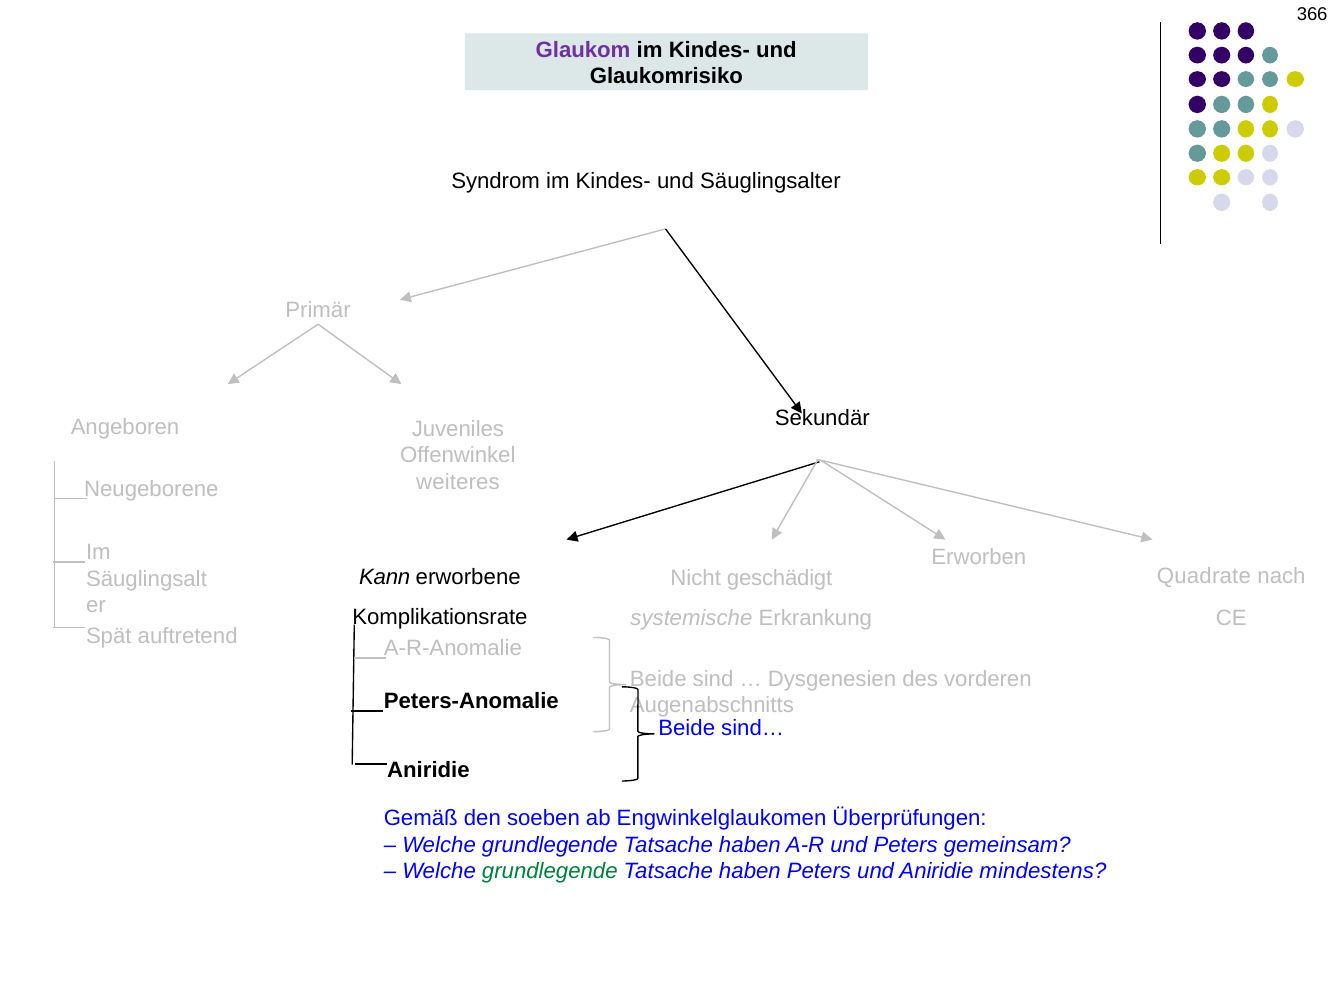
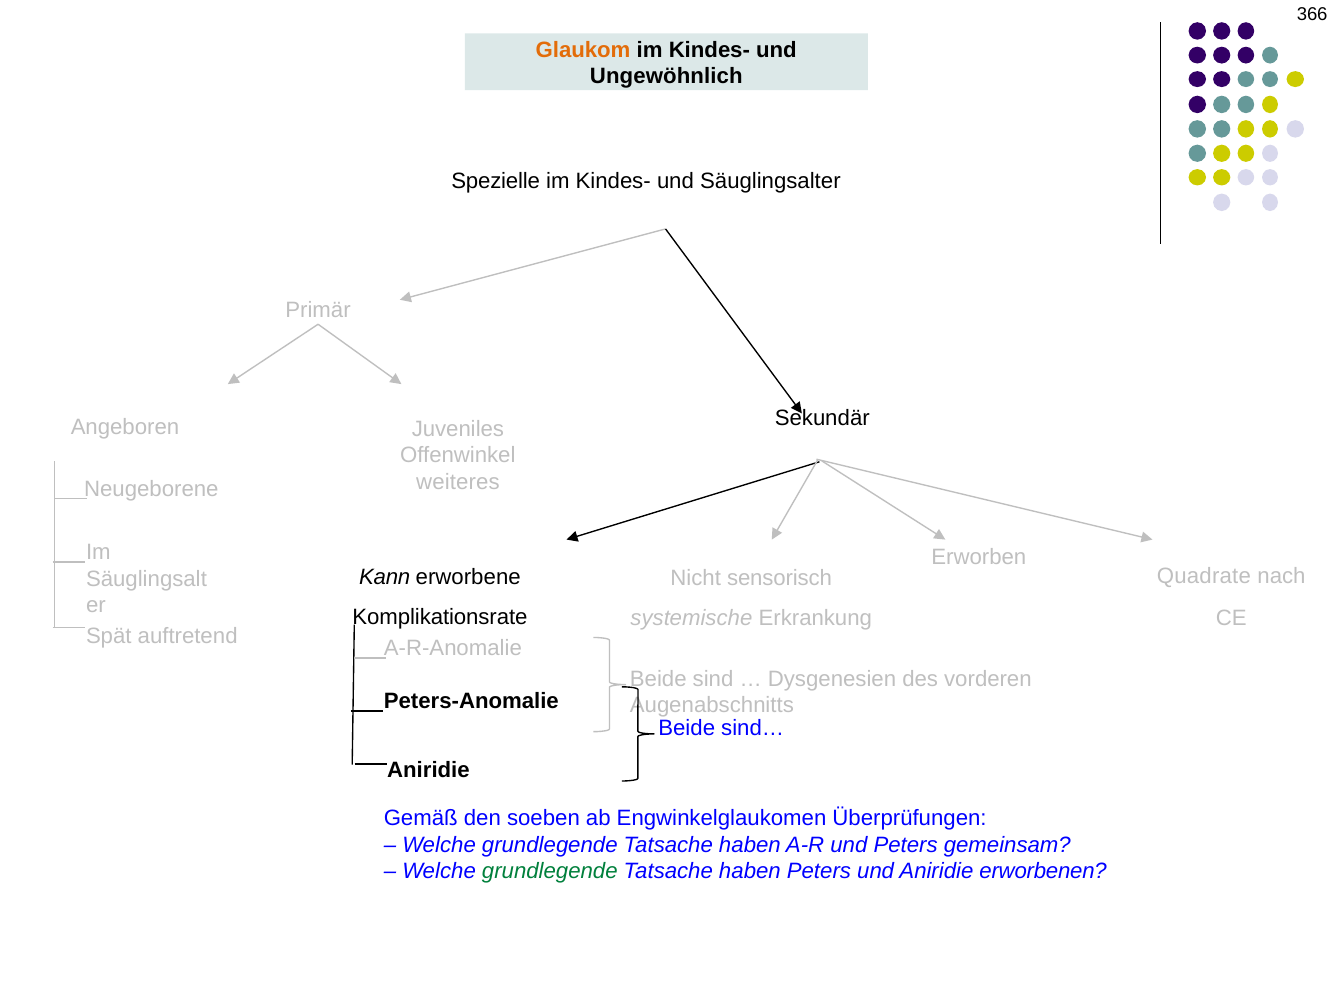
Glaukom colour: purple -> orange
Glaukomrisiko: Glaukomrisiko -> Ungewöhnlich
Syndrom: Syndrom -> Spezielle
geschädigt: geschädigt -> sensorisch
mindestens: mindestens -> erworbenen
